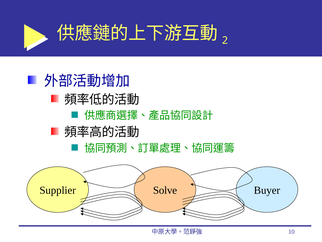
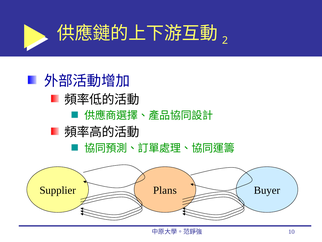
Solve: Solve -> Plans
